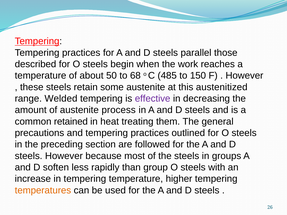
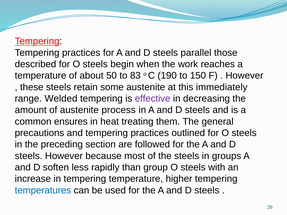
68: 68 -> 83
485: 485 -> 190
austenitized: austenitized -> immediately
retained: retained -> ensures
temperatures colour: orange -> blue
